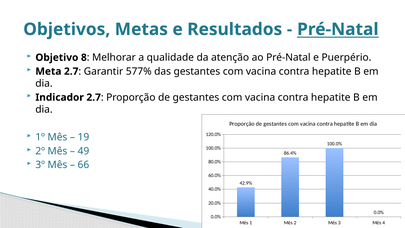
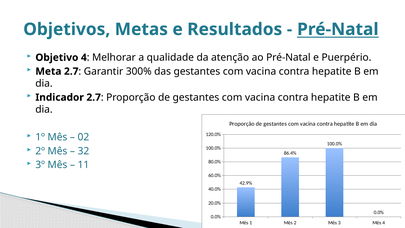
Objetivo 8: 8 -> 4
577%: 577% -> 300%
19: 19 -> 02
49: 49 -> 32
66: 66 -> 11
